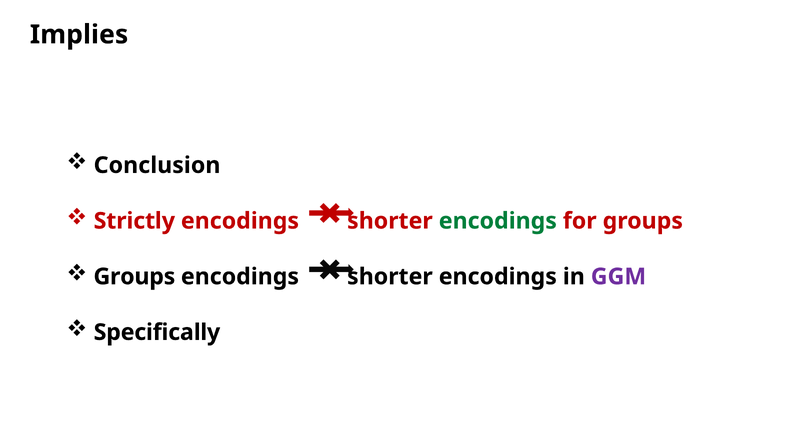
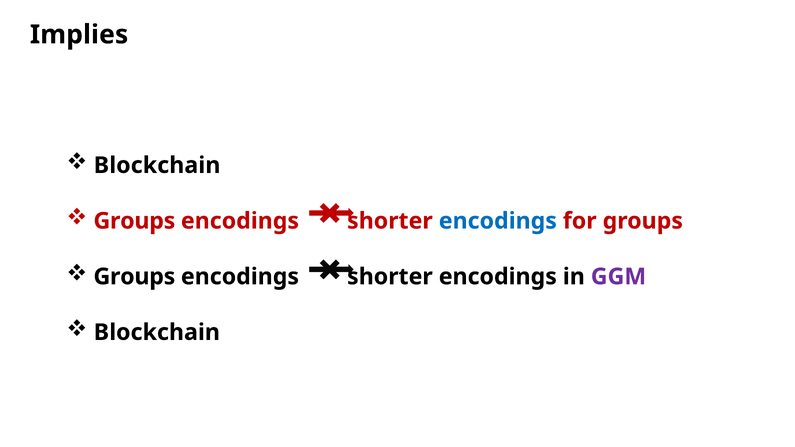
Conclusion at (157, 165): Conclusion -> Blockchain
Strictly at (134, 221): Strictly -> Groups
encodings at (498, 221) colour: green -> blue
Specifically at (157, 332): Specifically -> Blockchain
